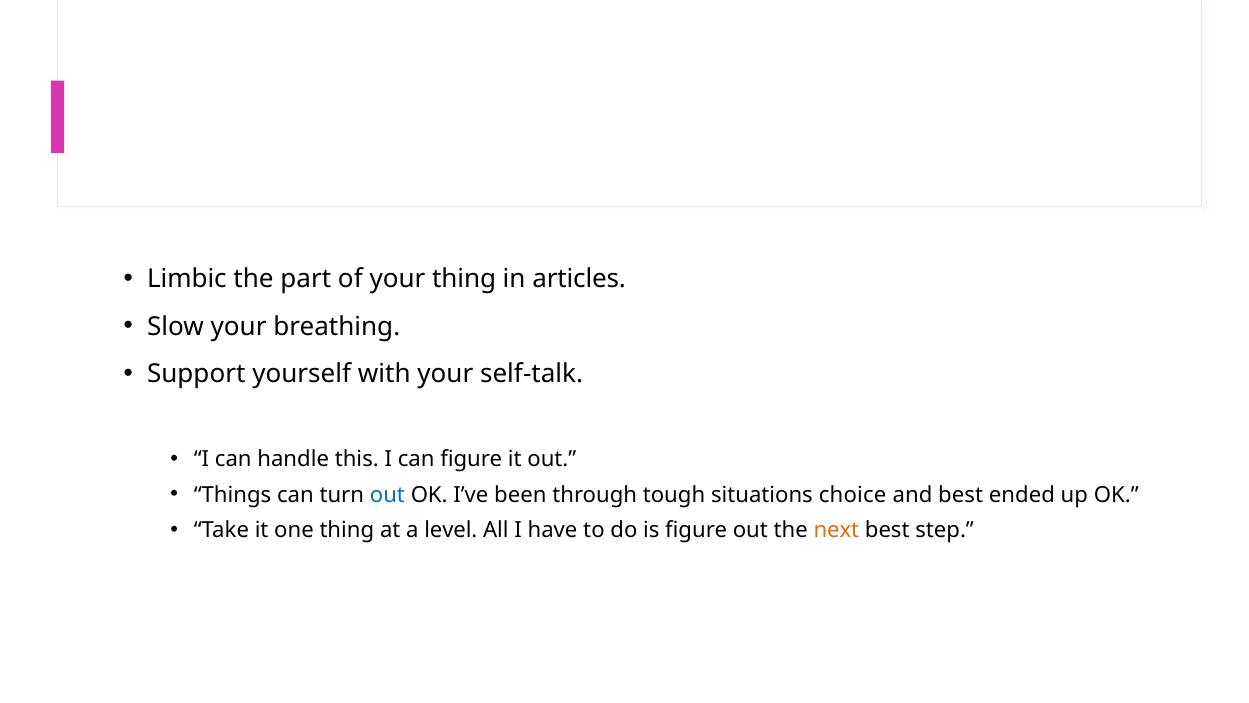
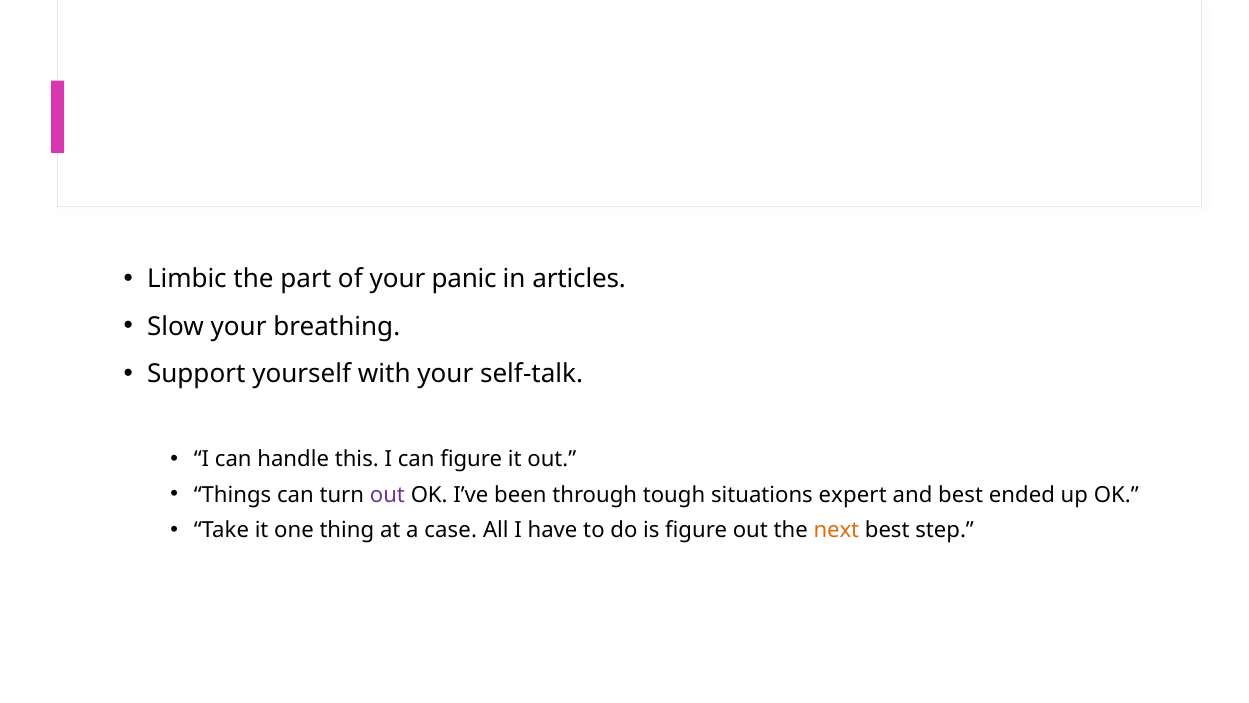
your thing: thing -> panic
out at (387, 495) colour: blue -> purple
choice: choice -> expert
level: level -> case
